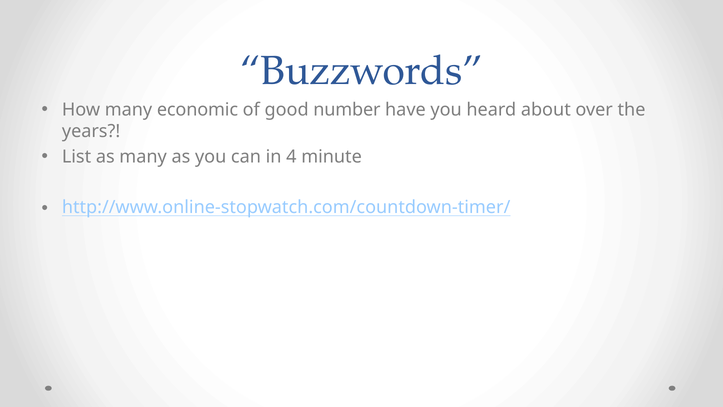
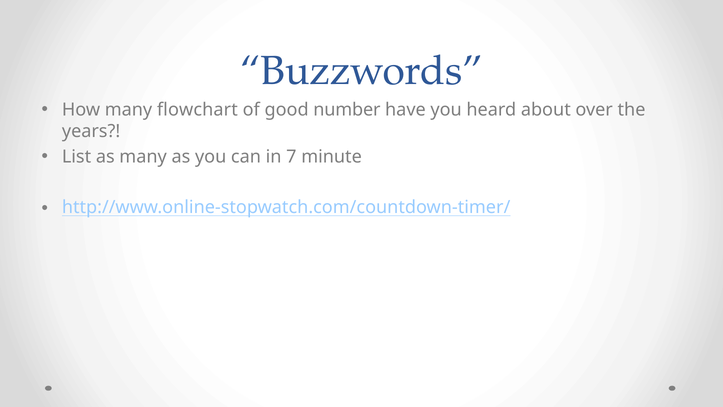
economic: economic -> flowchart
4: 4 -> 7
